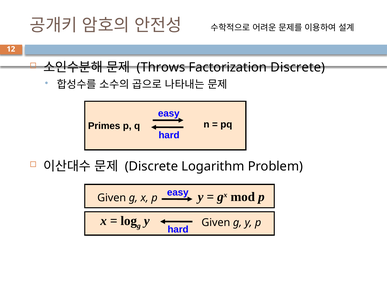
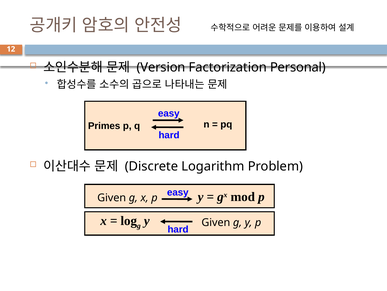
Throws: Throws -> Version
Factorization Discrete: Discrete -> Personal
